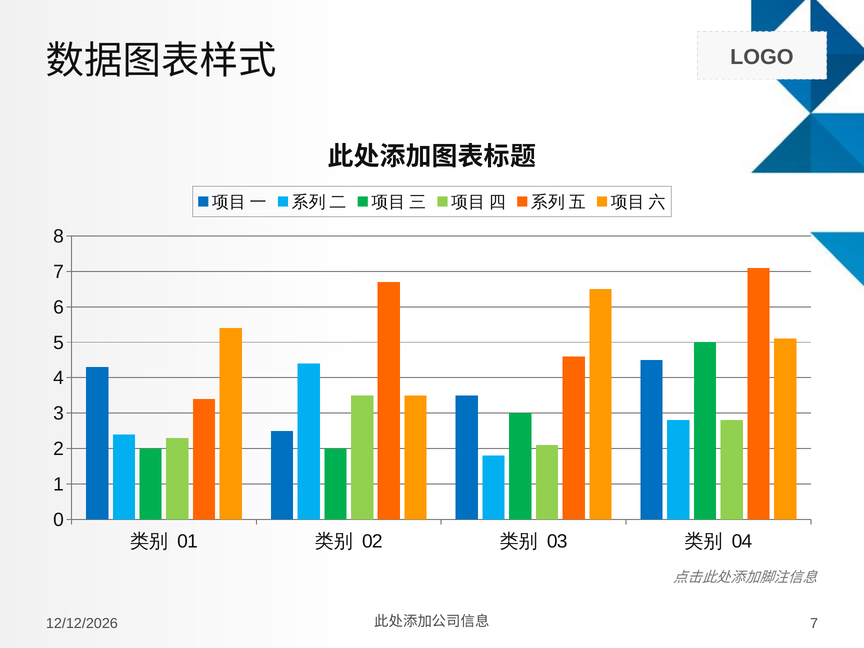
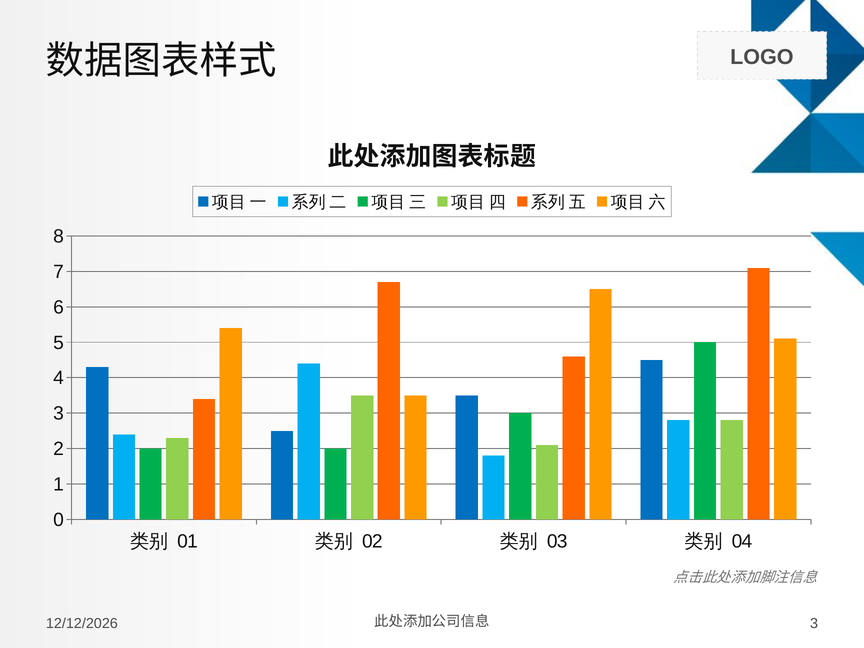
7 at (814, 623): 7 -> 3
